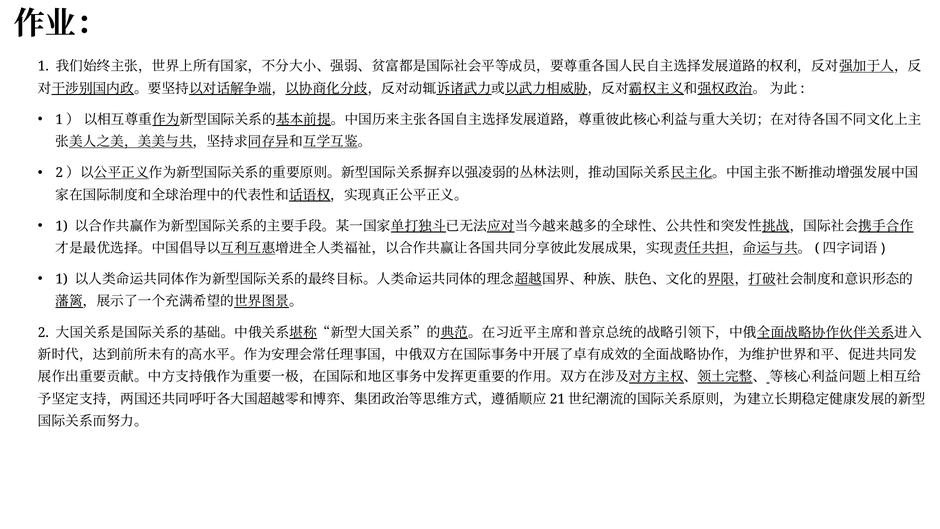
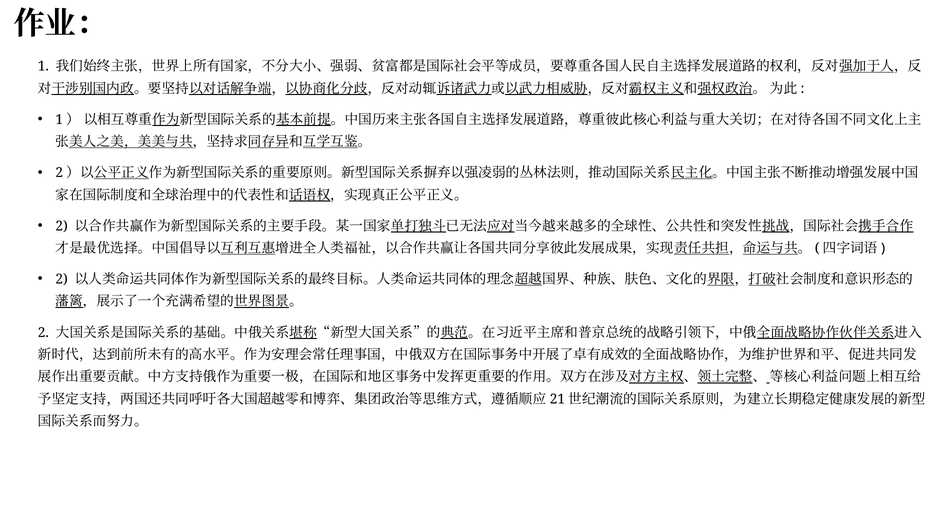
1 at (62, 226): 1 -> 2
1 at (62, 279): 1 -> 2
